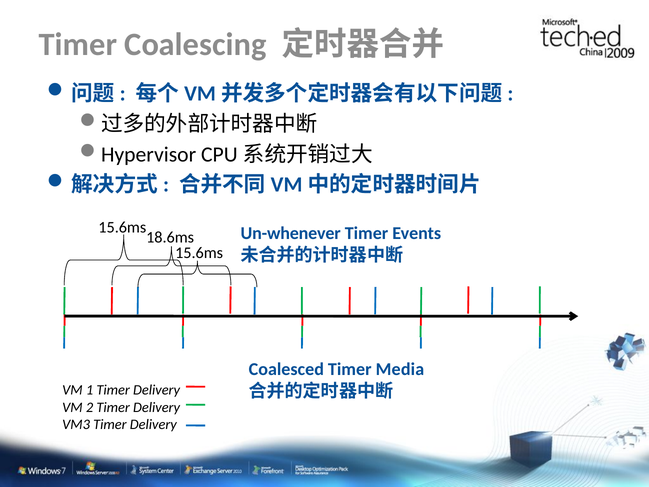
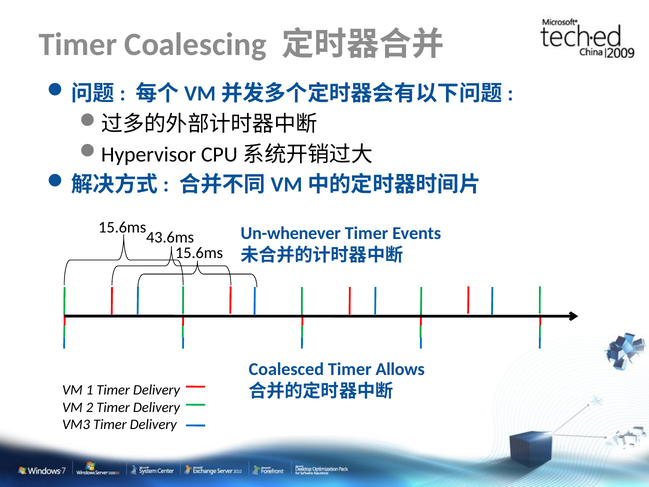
18.6ms: 18.6ms -> 43.6ms
Media: Media -> Allows
